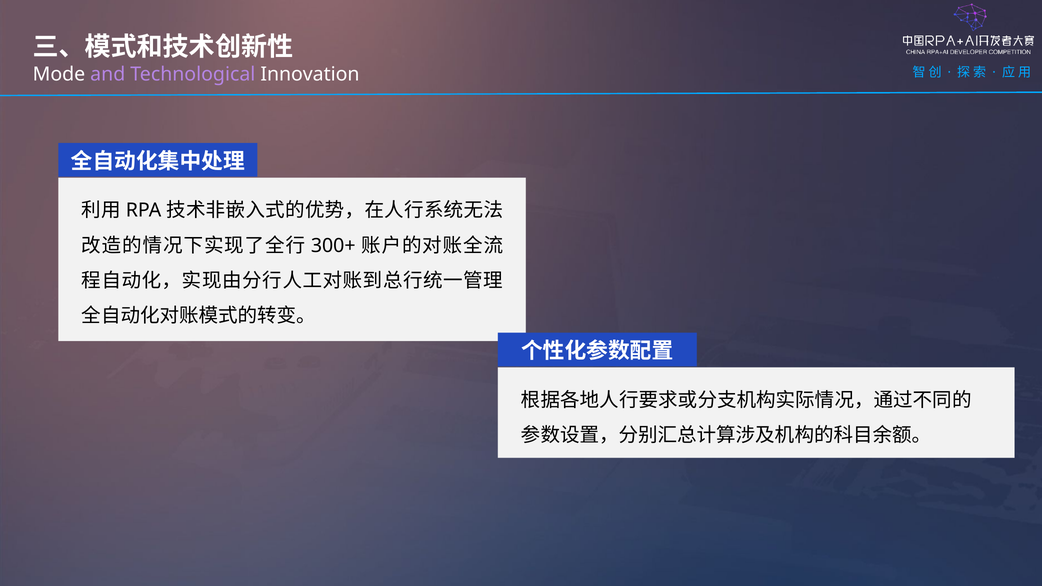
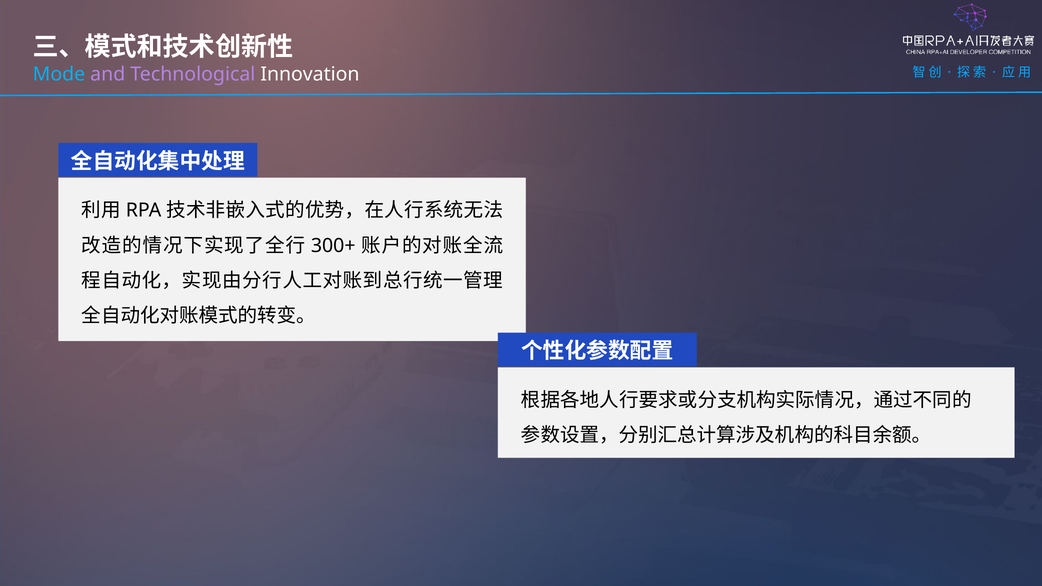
Mode colour: white -> light blue
